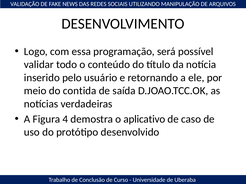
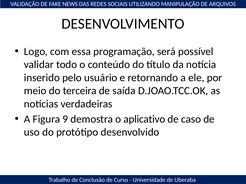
contida: contida -> terceira
4: 4 -> 9
